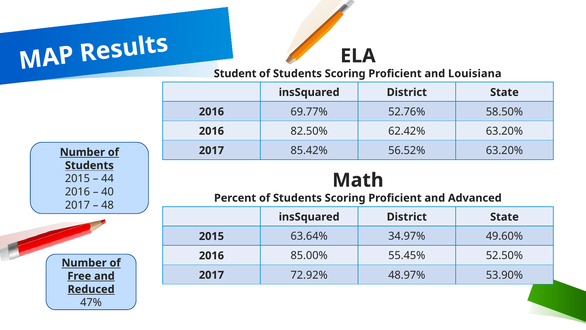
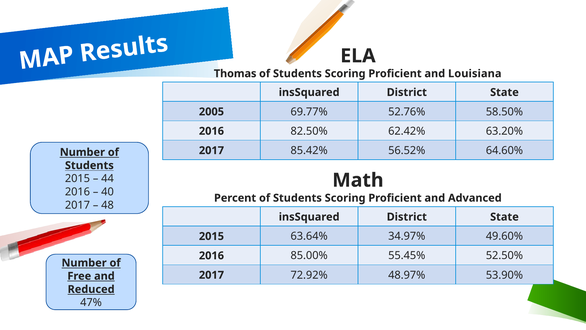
Student: Student -> Thomas
2016 at (211, 112): 2016 -> 2005
56.52% 63.20%: 63.20% -> 64.60%
